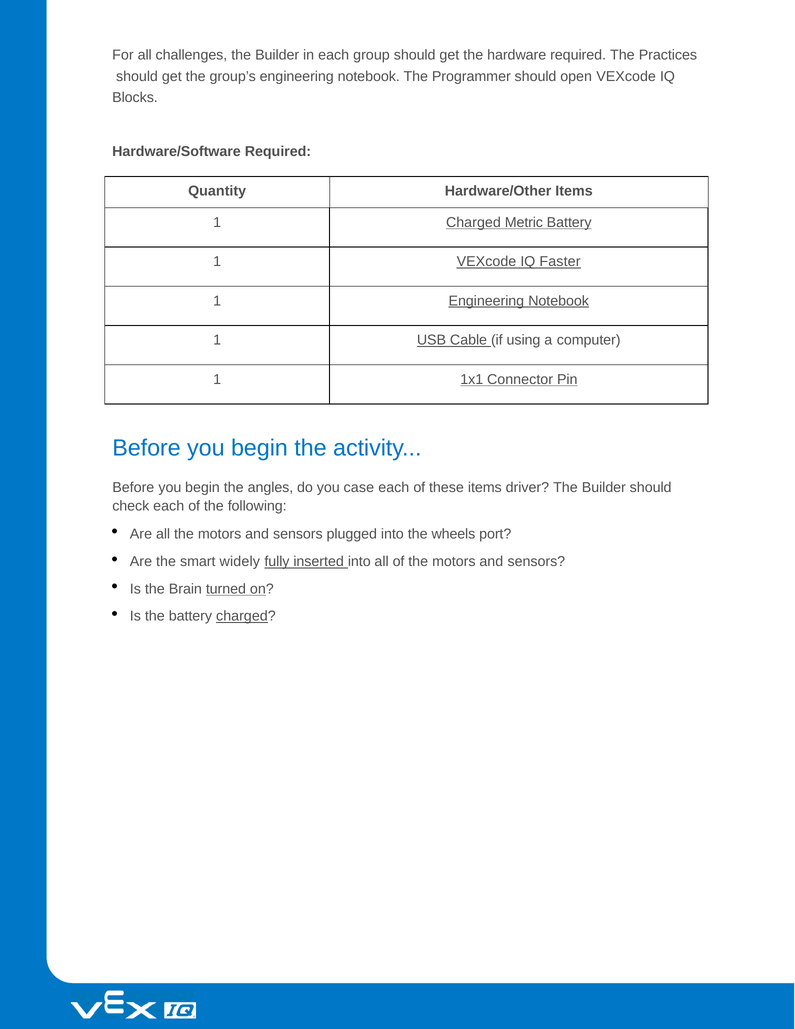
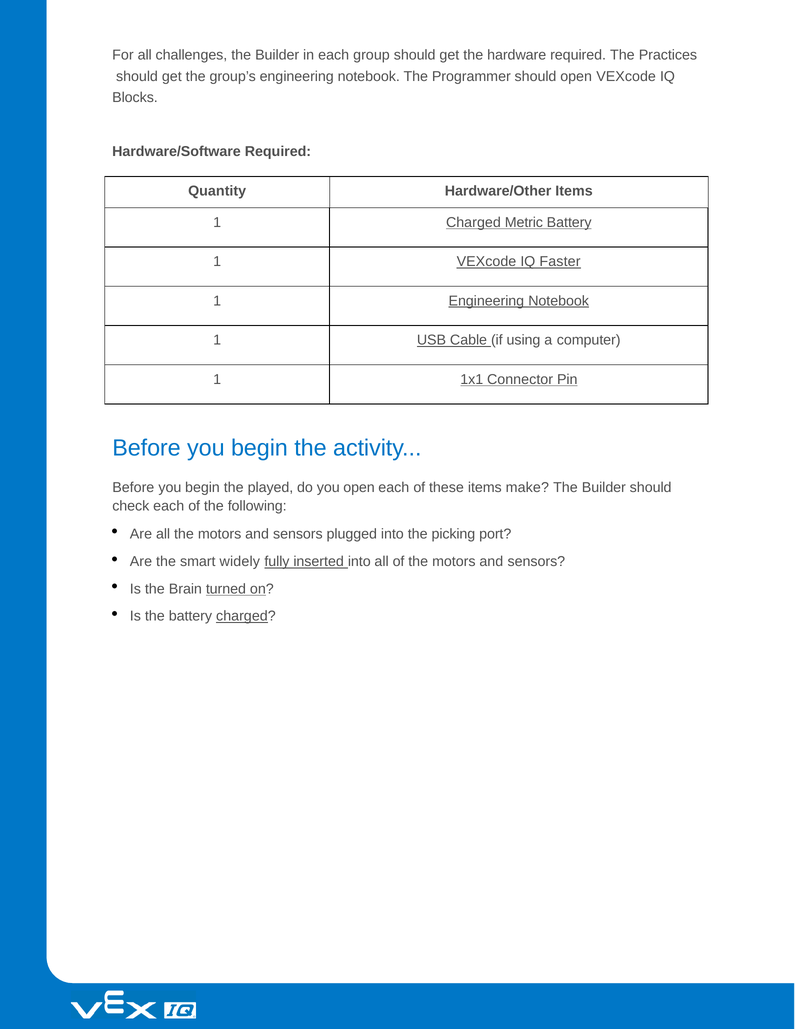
angles: angles -> played
you case: case -> open
driver: driver -> make
wheels: wheels -> picking
